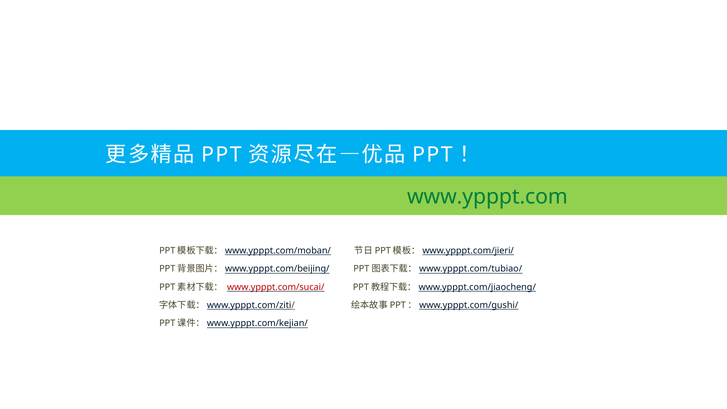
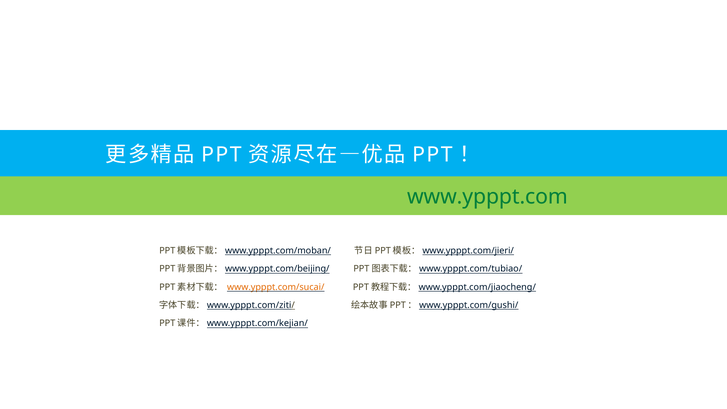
www.ypppt.com/sucai/ colour: red -> orange
